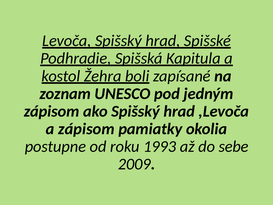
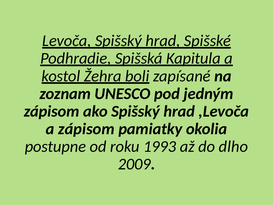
sebe: sebe -> dlho
